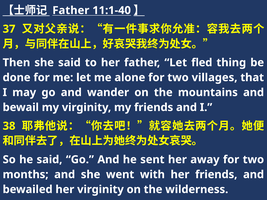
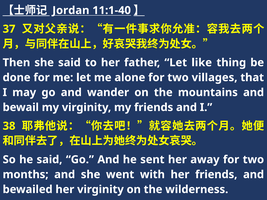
Father at (71, 10): Father -> Jordan
fled: fled -> like
